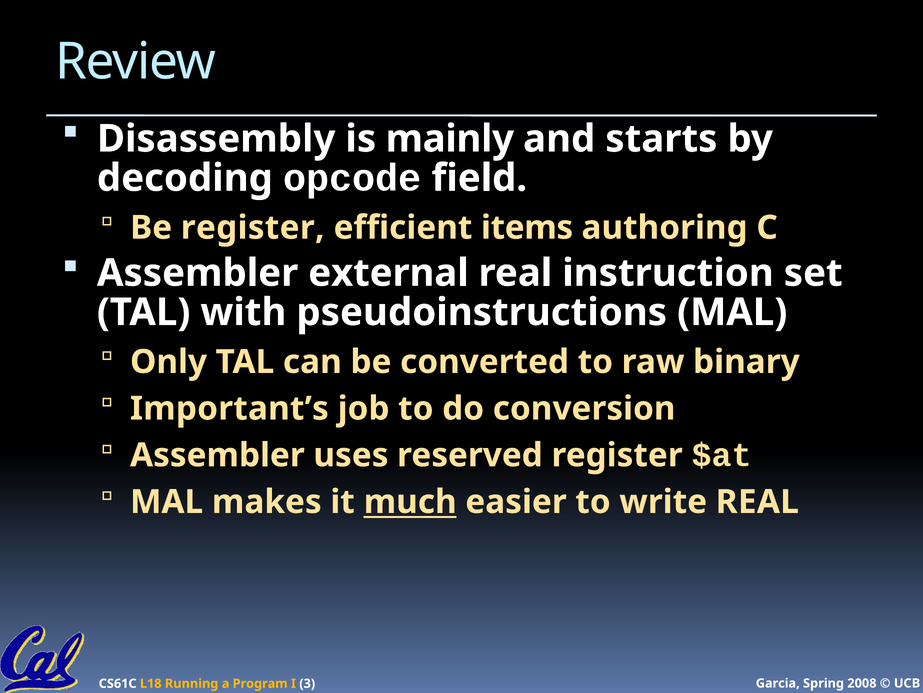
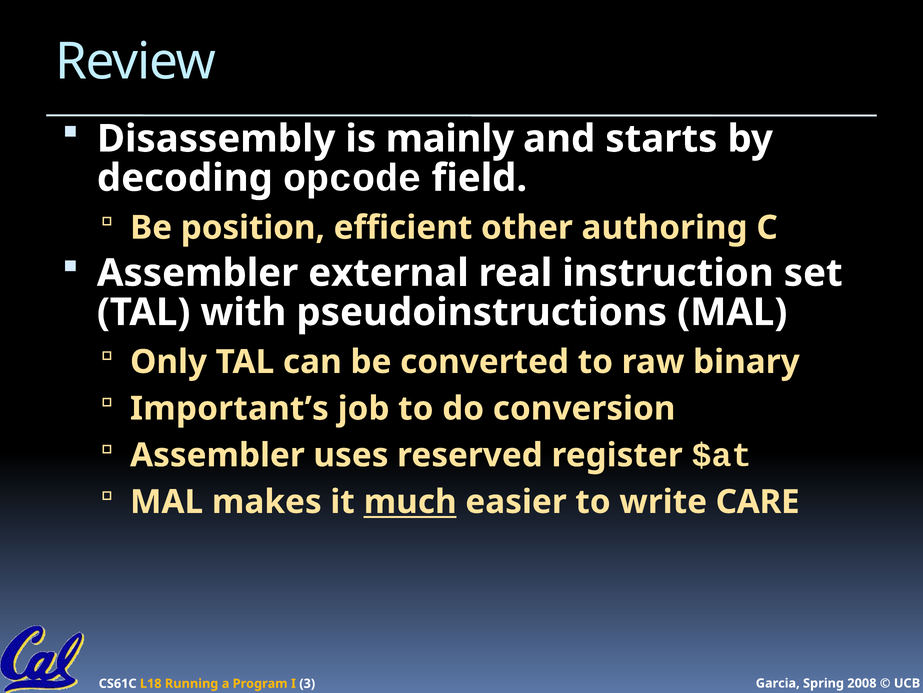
Be register: register -> position
items: items -> other
write REAL: REAL -> CARE
